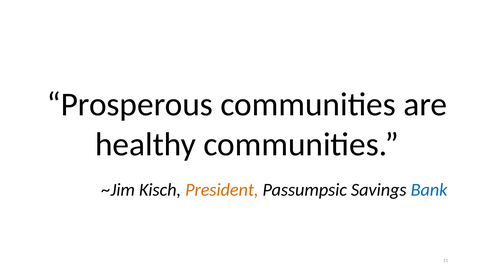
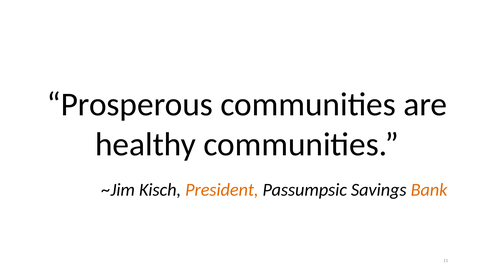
Bank colour: blue -> orange
